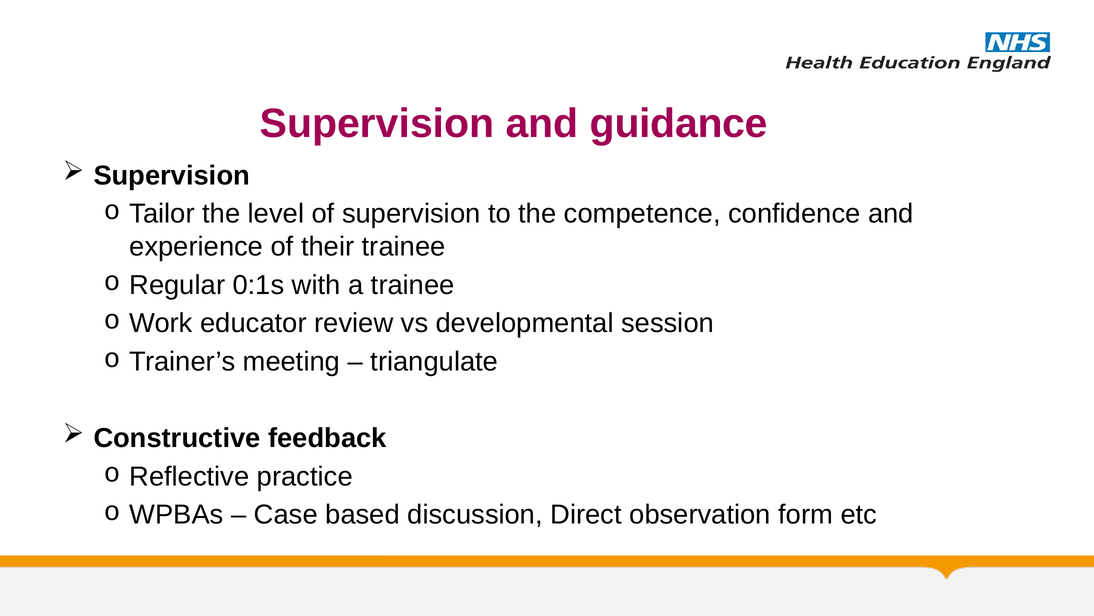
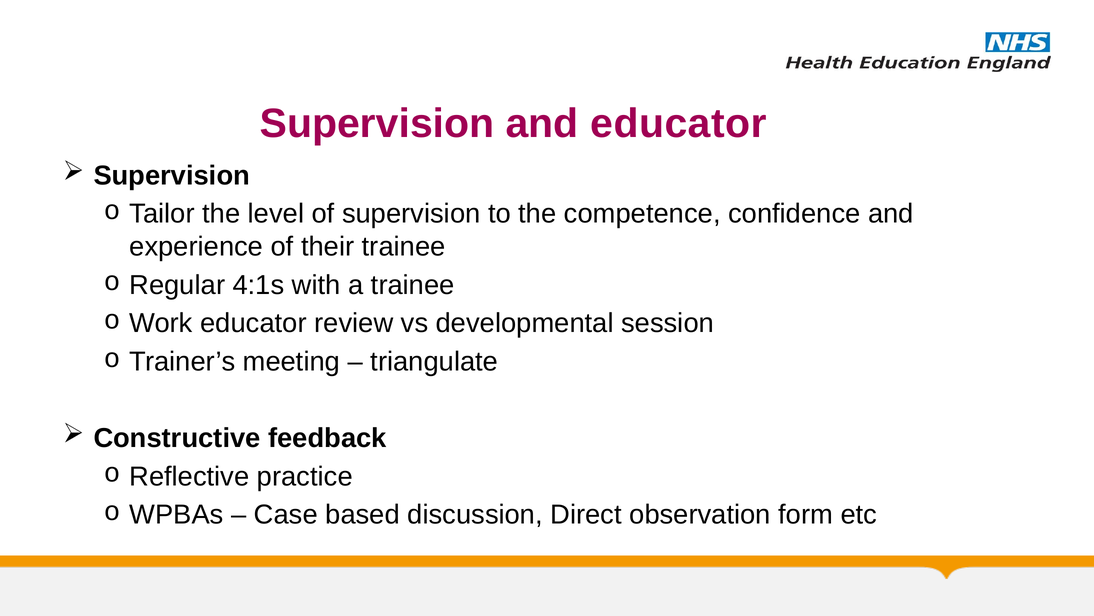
and guidance: guidance -> educator
0:1s: 0:1s -> 4:1s
